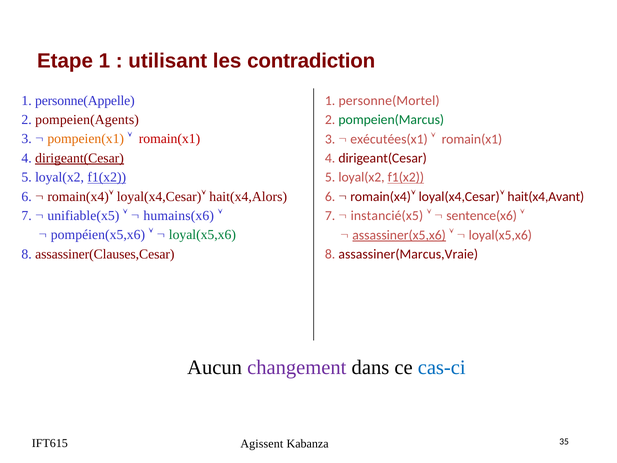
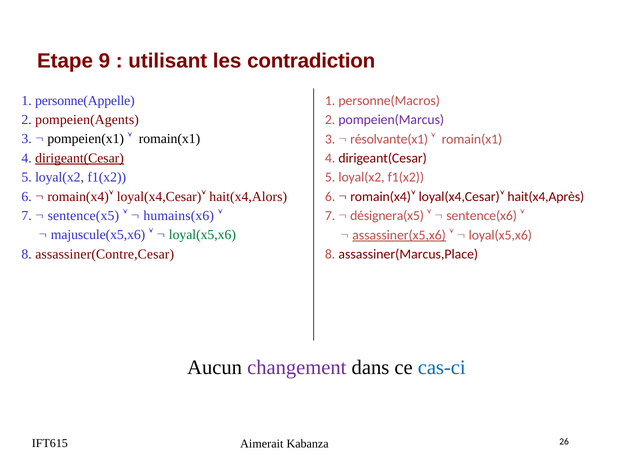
Etape 1: 1 -> 9
personne(Mortel: personne(Mortel -> personne(Macros
pompeien(Marcus colour: green -> purple
pompeien(x1 colour: orange -> black
romain(x1 at (170, 139) colour: red -> black
exécutées(x1: exécutées(x1 -> résolvante(x1
f1(x2 at (107, 177) underline: present -> none
f1(x2 at (406, 177) underline: present -> none
hait(x4,Avant: hait(x4,Avant -> hait(x4,Après
unifiable(x5: unifiable(x5 -> sentence(x5
instancié(x5: instancié(x5 -> désignera(x5
pompéien(x5,x6: pompéien(x5,x6 -> majuscule(x5,x6
assassiner(Clauses,Cesar: assassiner(Clauses,Cesar -> assassiner(Contre,Cesar
assassiner(Marcus,Vraie: assassiner(Marcus,Vraie -> assassiner(Marcus,Place
Agissent: Agissent -> Aimerait
35: 35 -> 26
